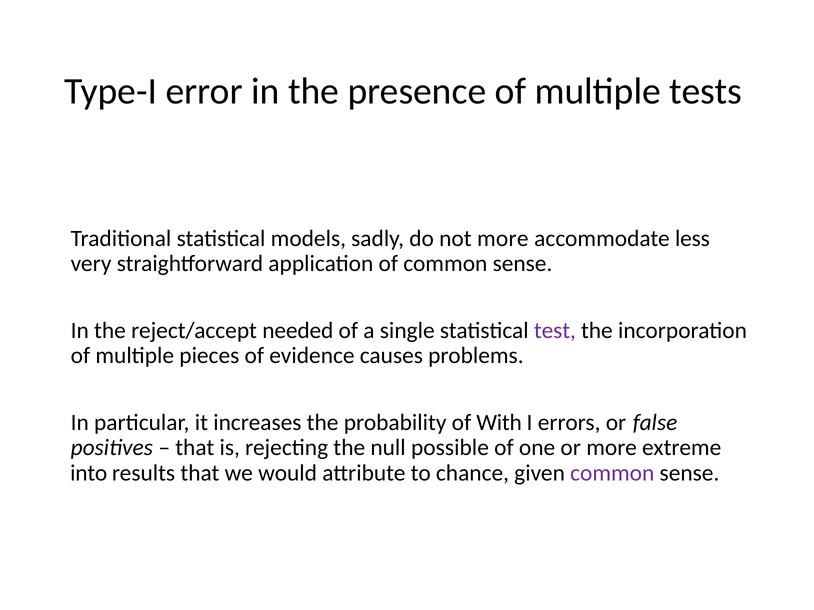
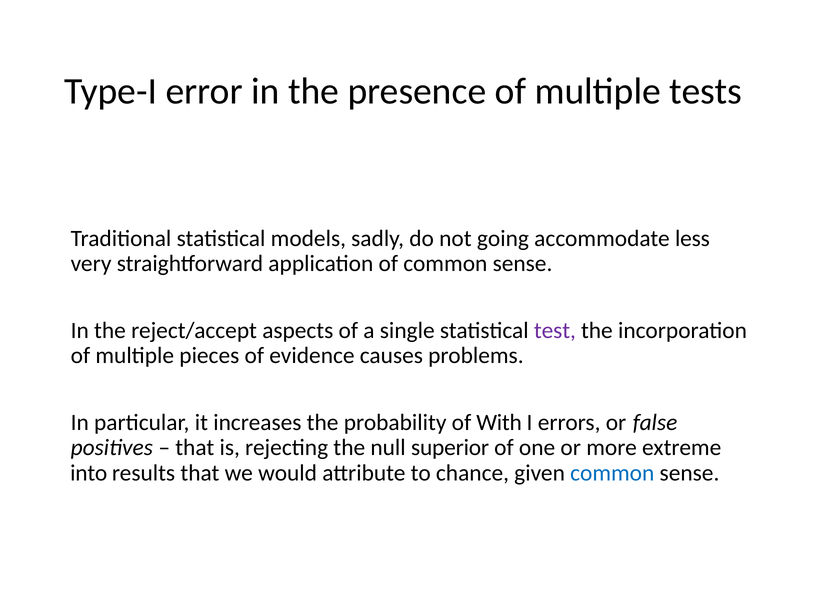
not more: more -> going
needed: needed -> aspects
possible: possible -> superior
common at (612, 473) colour: purple -> blue
